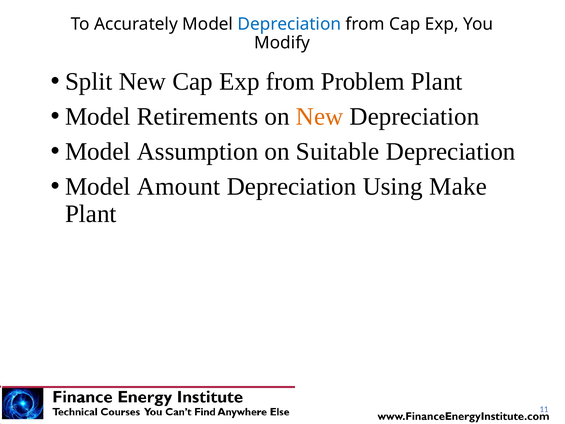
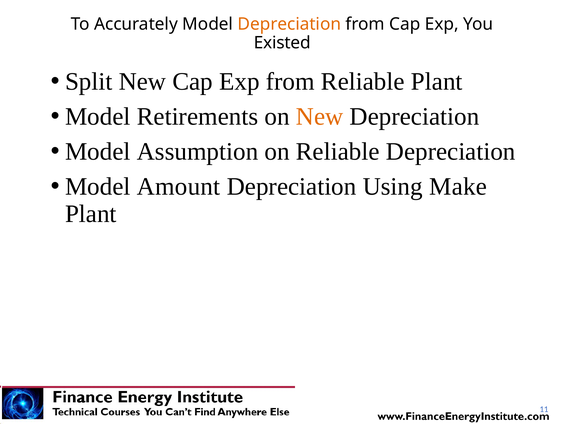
Depreciation at (289, 24) colour: blue -> orange
Modify: Modify -> Existed
from Problem: Problem -> Reliable
on Suitable: Suitable -> Reliable
